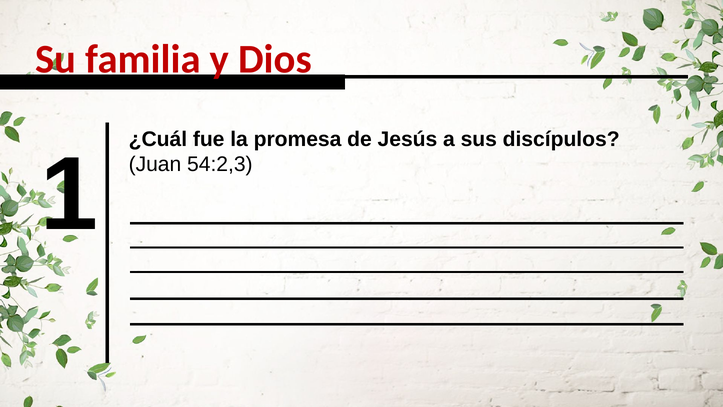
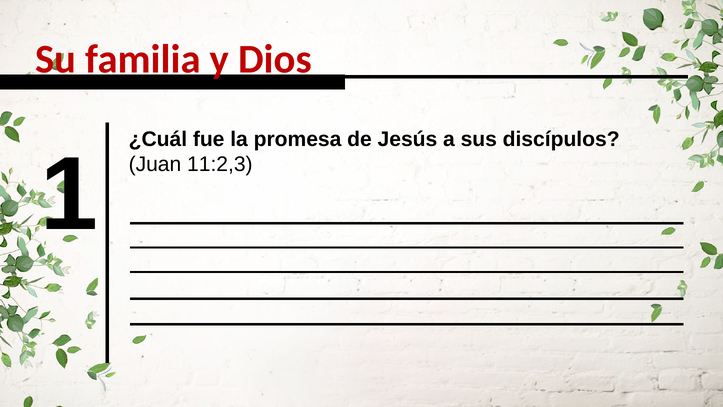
54:2,3: 54:2,3 -> 11:2,3
